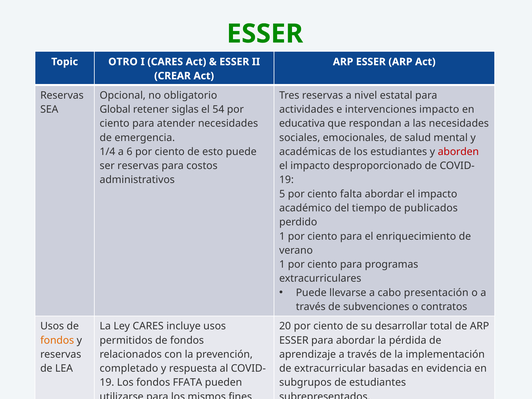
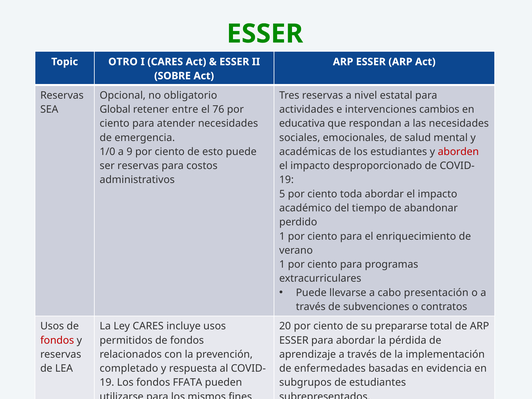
CREAR: CREAR -> SOBRE
siglas: siglas -> entre
54: 54 -> 76
intervenciones impacto: impacto -> cambios
1/4: 1/4 -> 1/0
6: 6 -> 9
falta: falta -> toda
publicados: publicados -> abandonar
desarrollar: desarrollar -> prepararse
fondos at (57, 340) colour: orange -> red
extracurricular: extracurricular -> enfermedades
